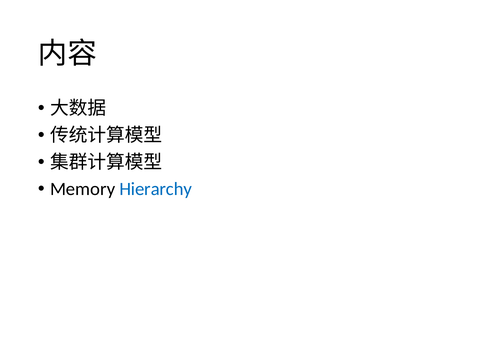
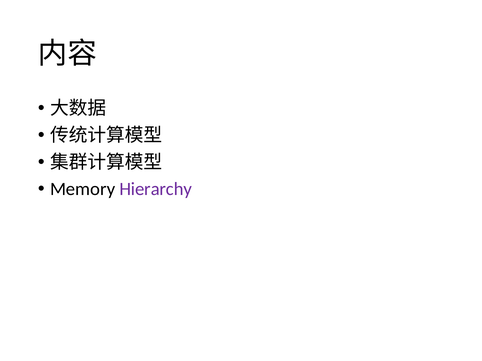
Hierarchy colour: blue -> purple
